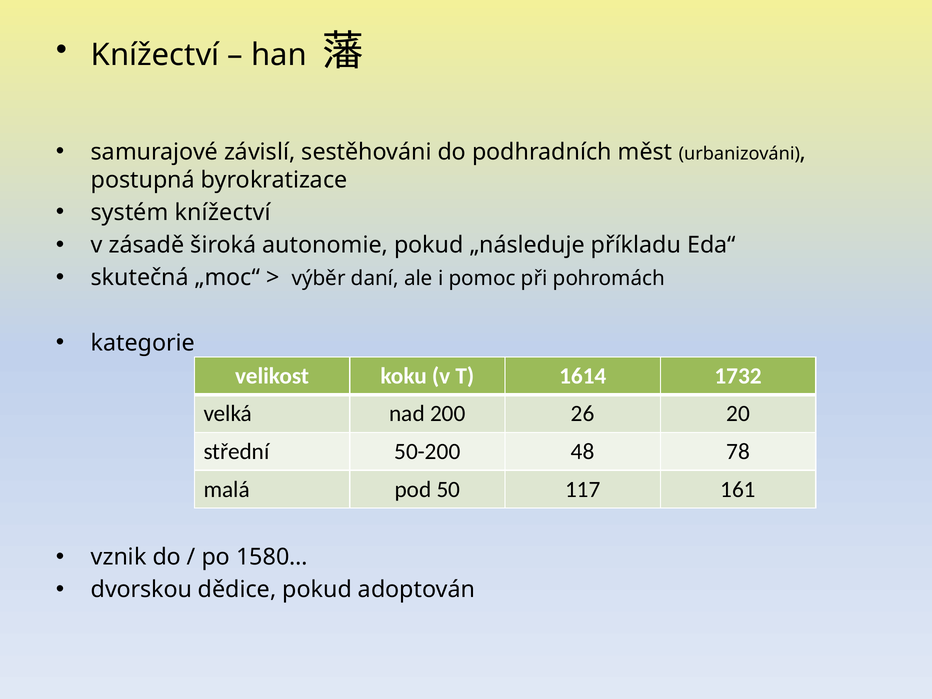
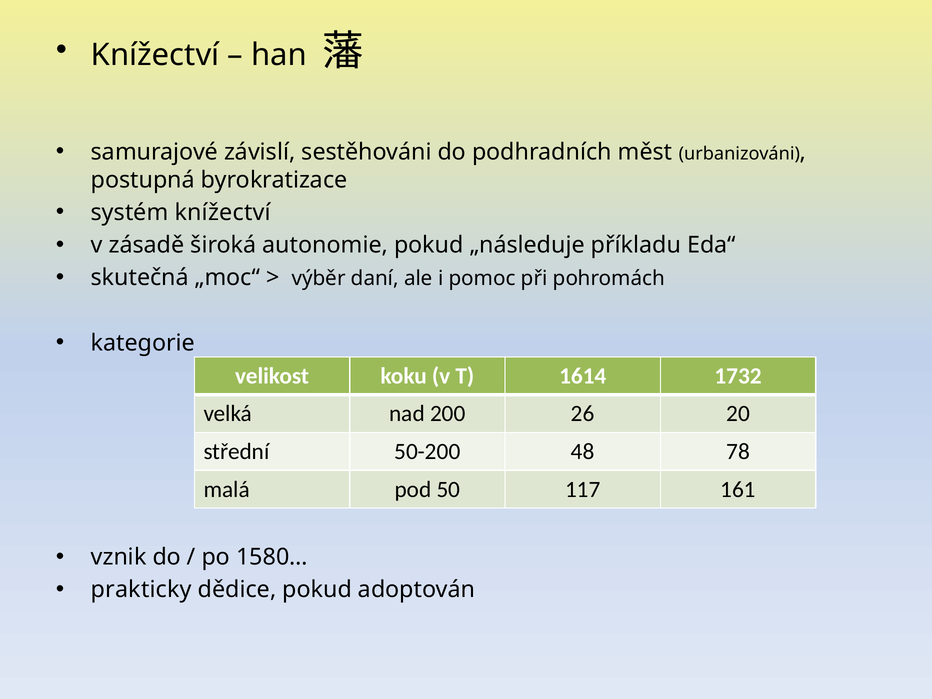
dvorskou: dvorskou -> prakticky
